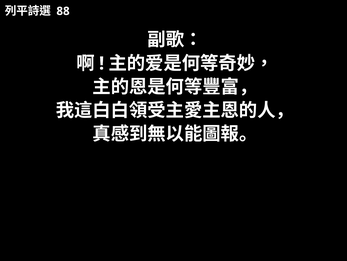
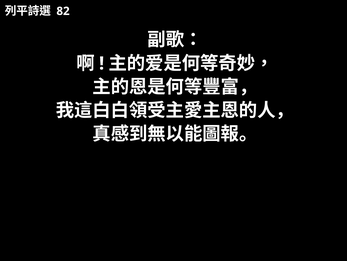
88: 88 -> 82
